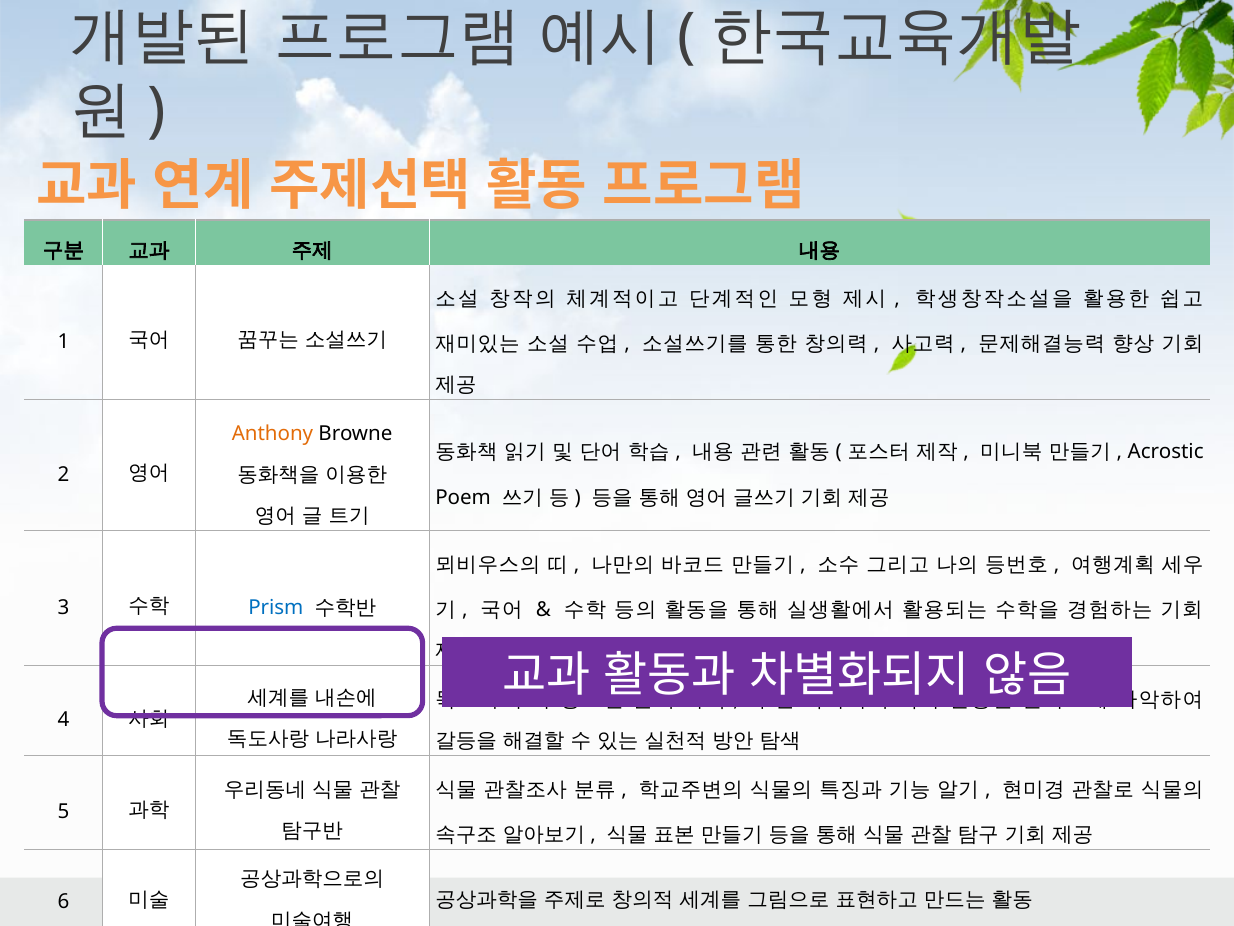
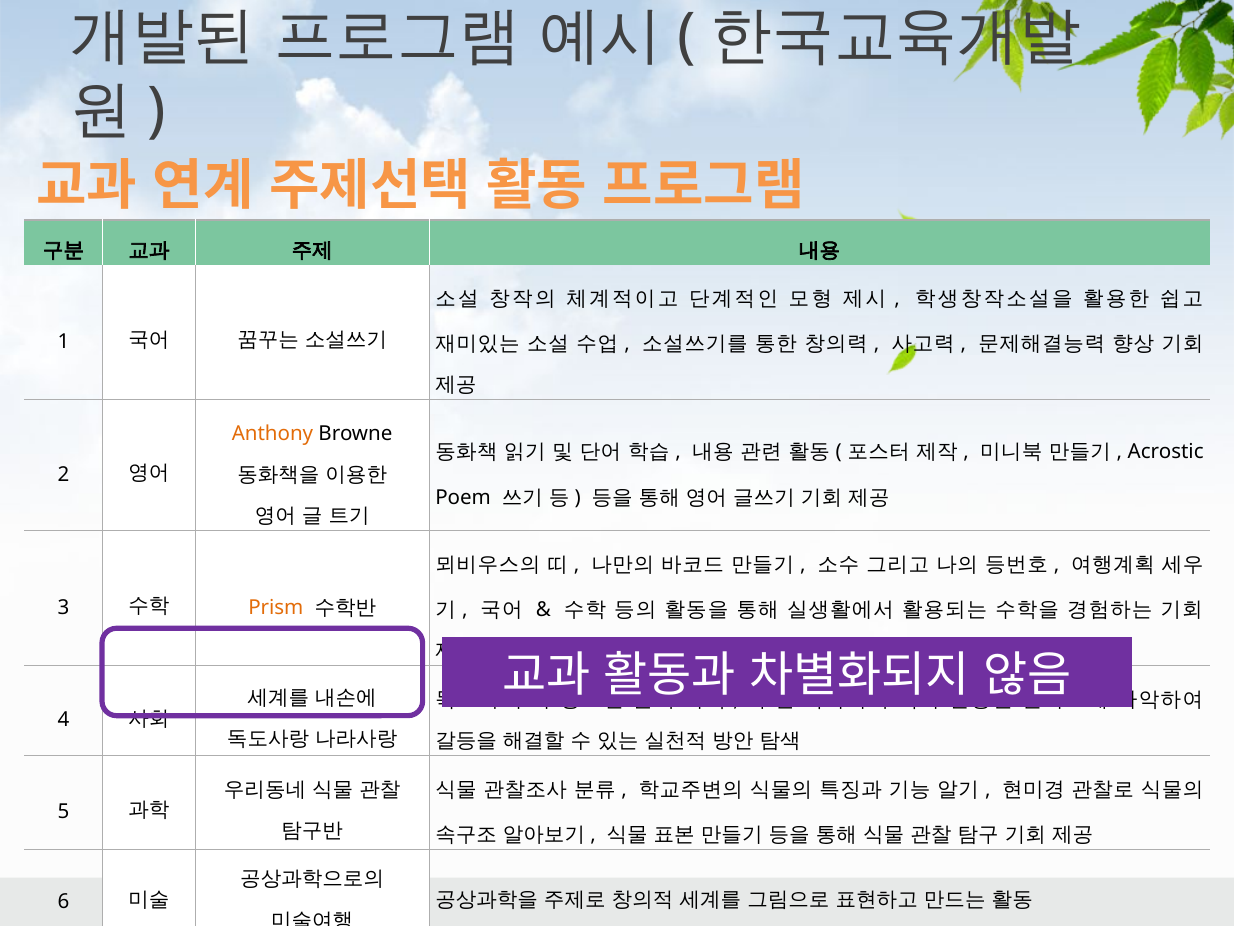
Prism colour: blue -> orange
